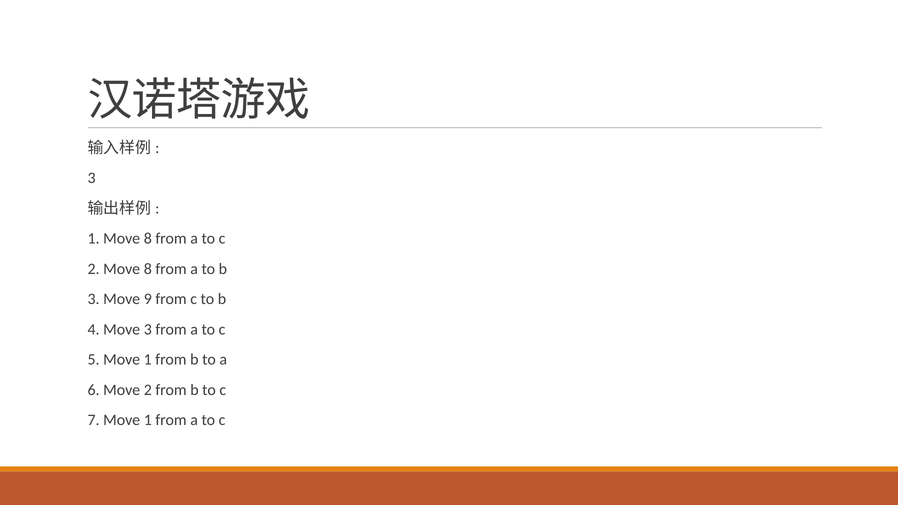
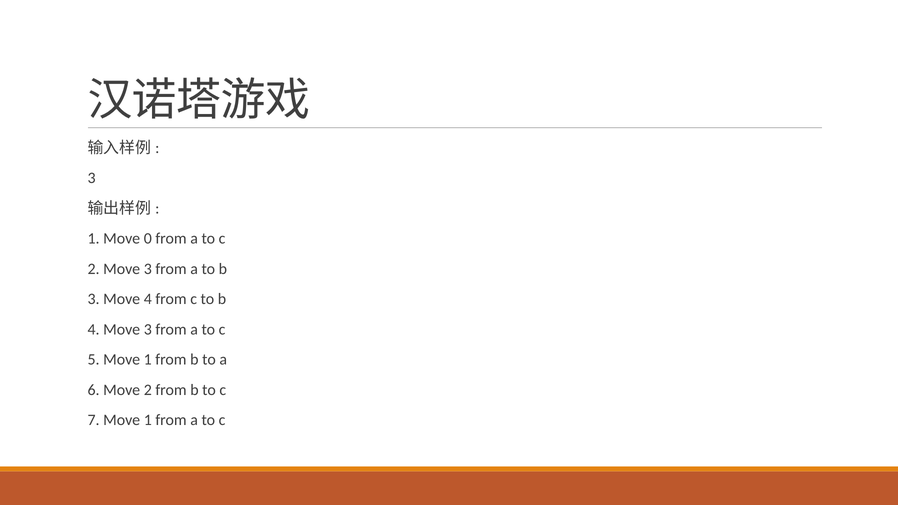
1 Move 8: 8 -> 0
2 Move 8: 8 -> 3
Move 9: 9 -> 4
